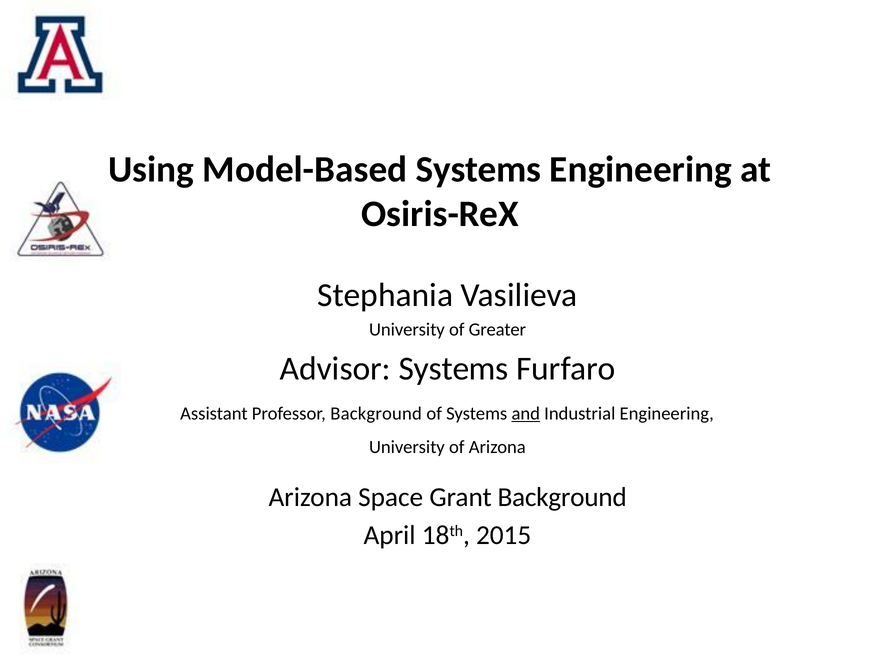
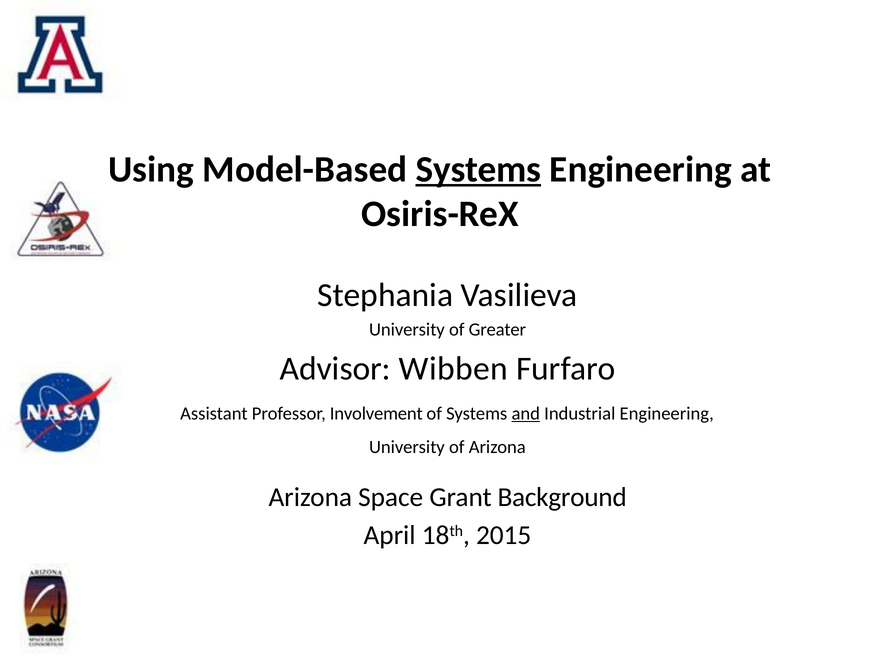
Systems at (479, 169) underline: none -> present
Advisor Systems: Systems -> Wibben
Professor Background: Background -> Involvement
